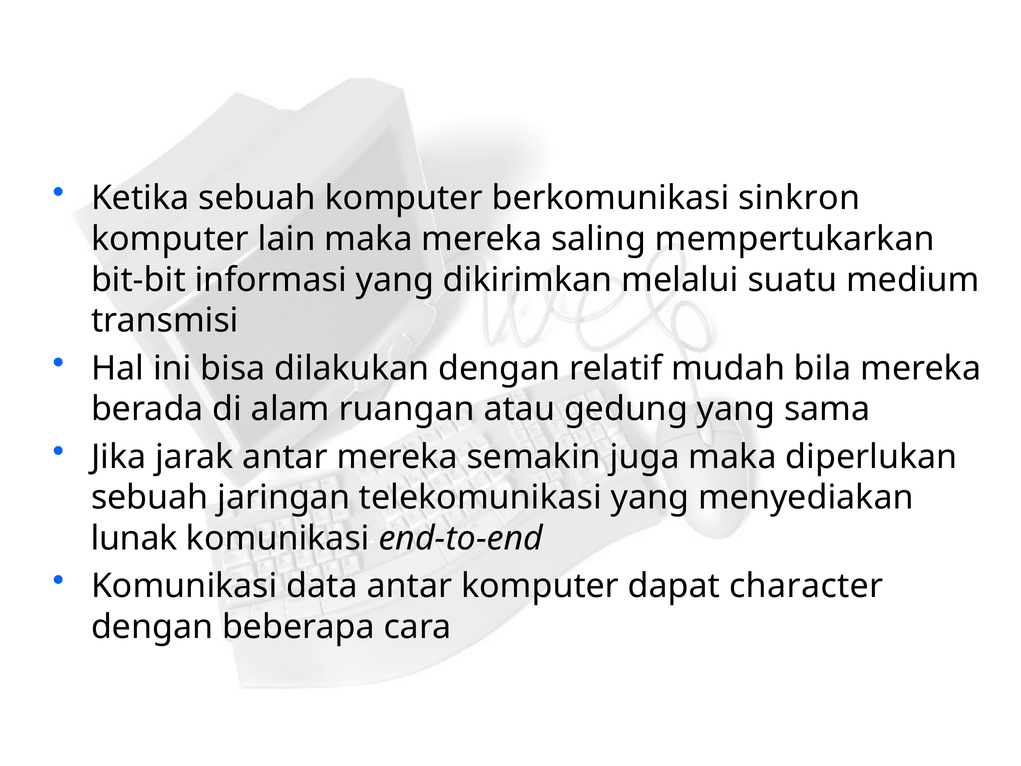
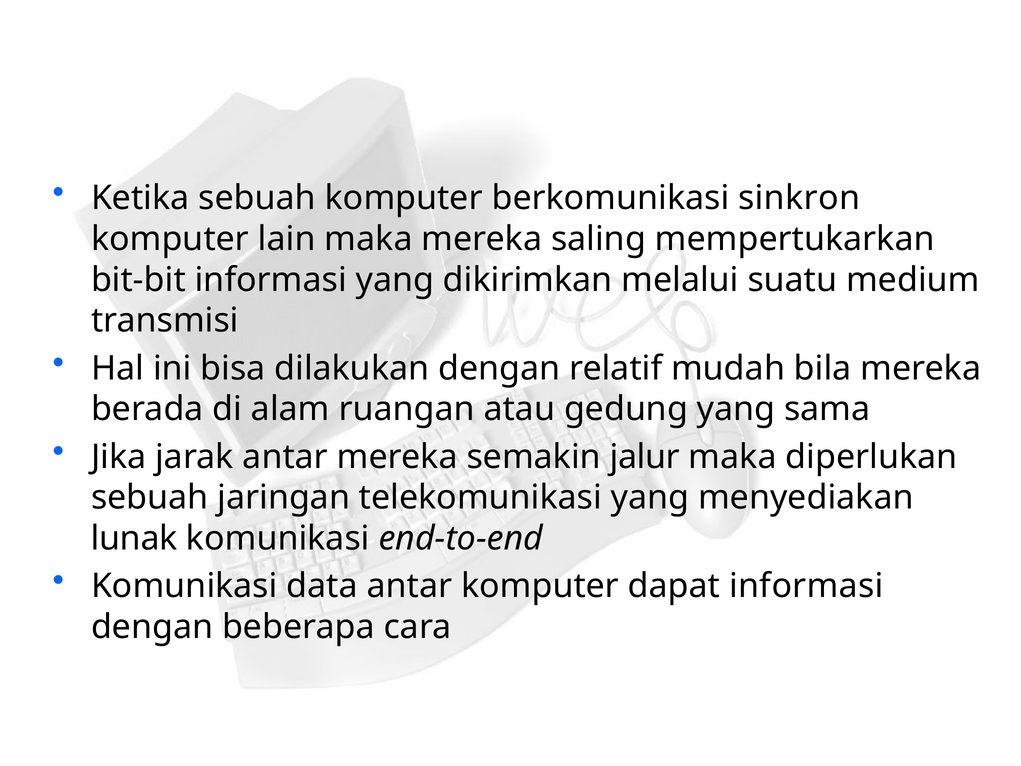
juga: juga -> jalur
dapat character: character -> informasi
